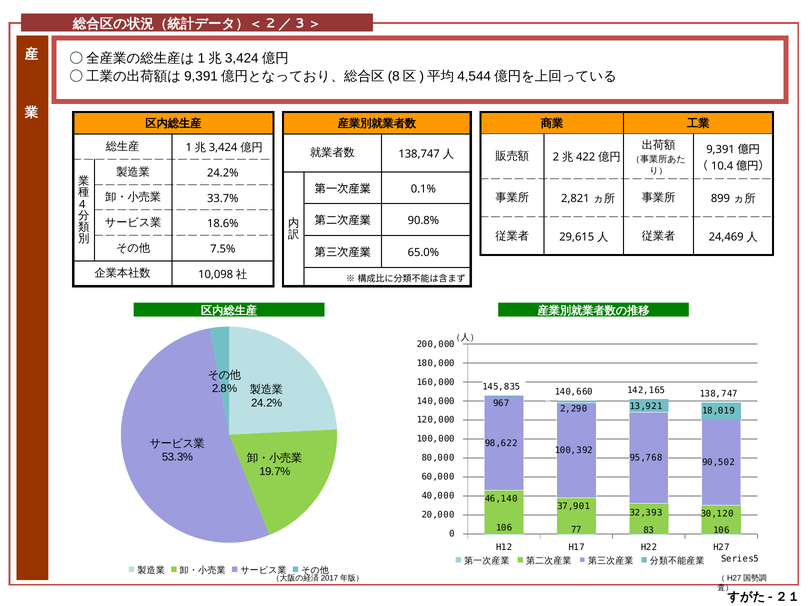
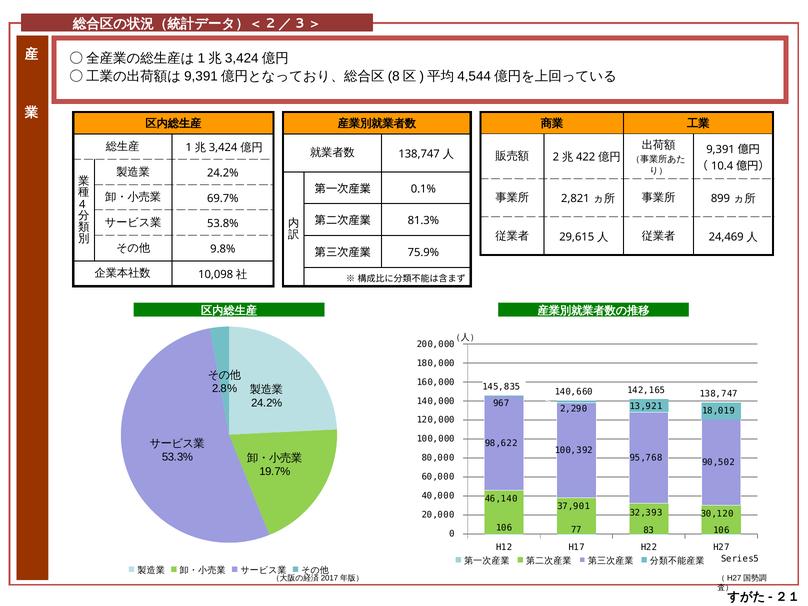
33.7%: 33.7% -> 69.7%
90.8%: 90.8% -> 81.3%
18.6%: 18.6% -> 53.8%
7.5%: 7.5% -> 9.8%
65.0%: 65.0% -> 75.9%
